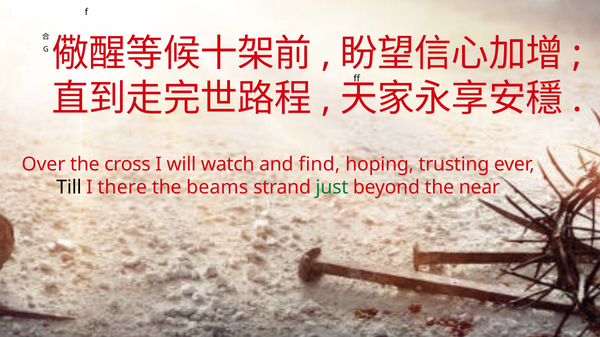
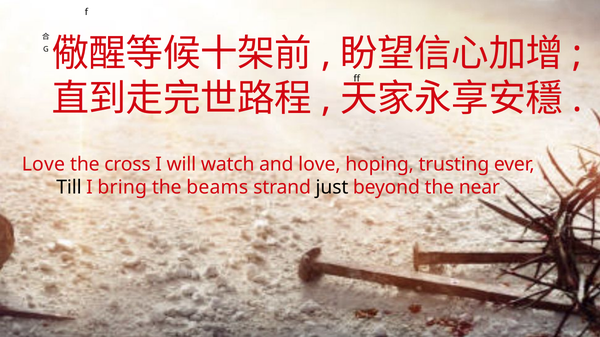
Over at (43, 165): Over -> Love
and find: find -> love
there: there -> bring
just colour: green -> black
